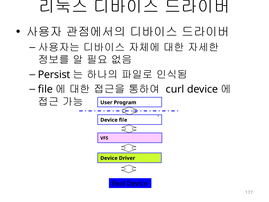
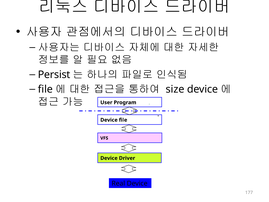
curl: curl -> size
